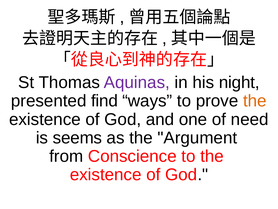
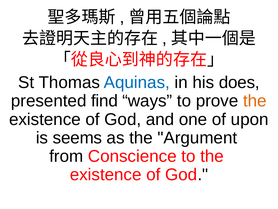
Aquinas colour: purple -> blue
night: night -> does
need: need -> upon
